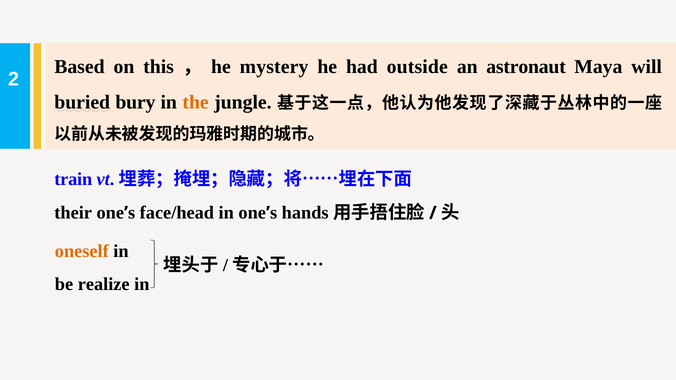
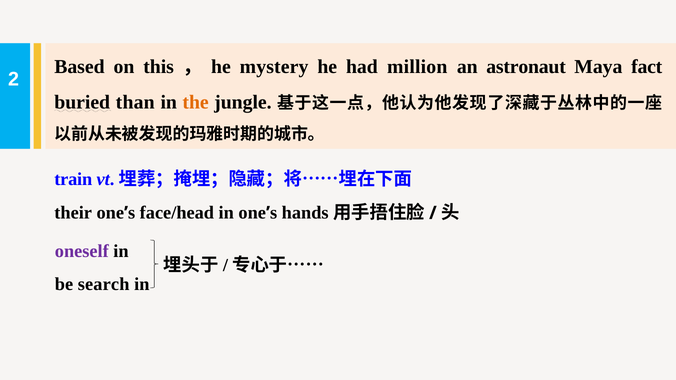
outside: outside -> million
will: will -> fact
bury: bury -> than
oneself colour: orange -> purple
realize: realize -> search
